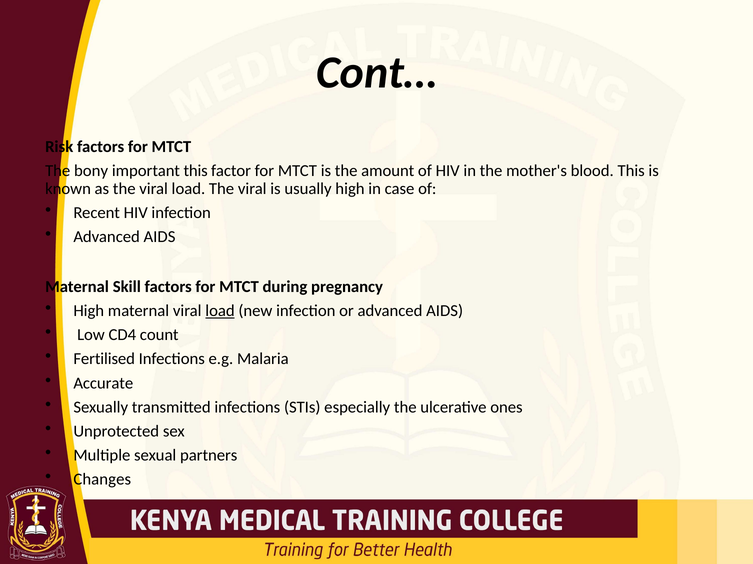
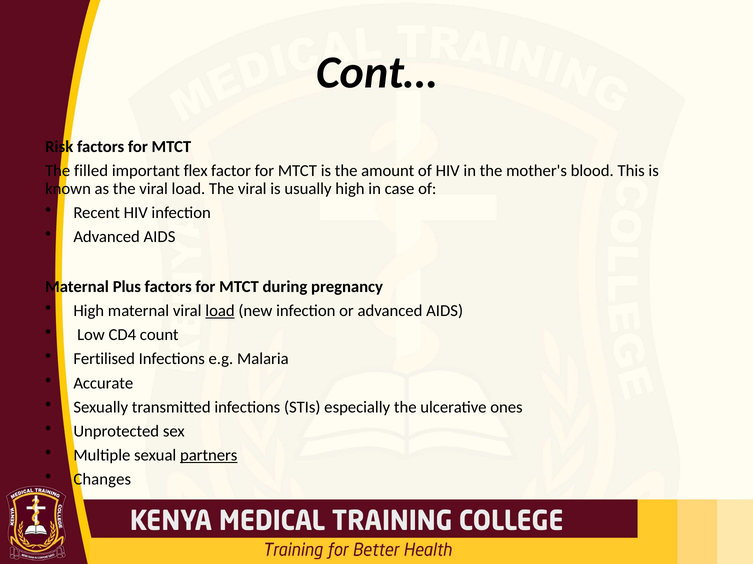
bony: bony -> filled
important this: this -> flex
Skill: Skill -> Plus
partners underline: none -> present
